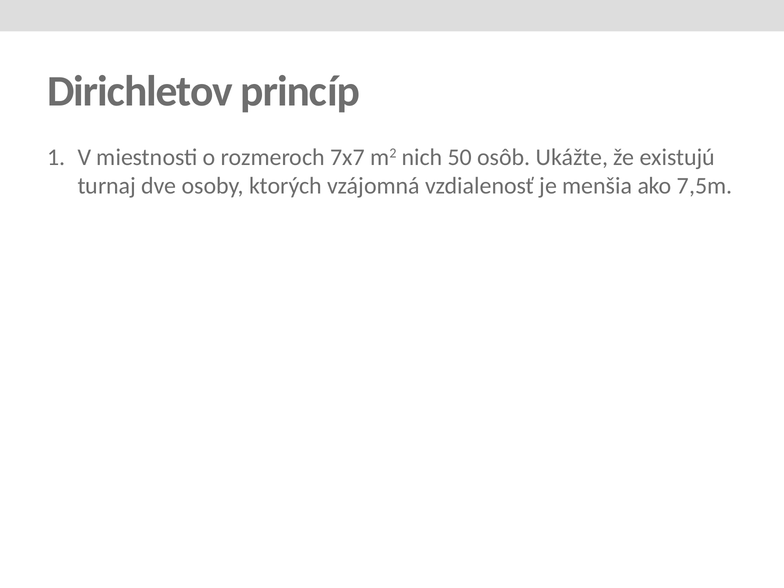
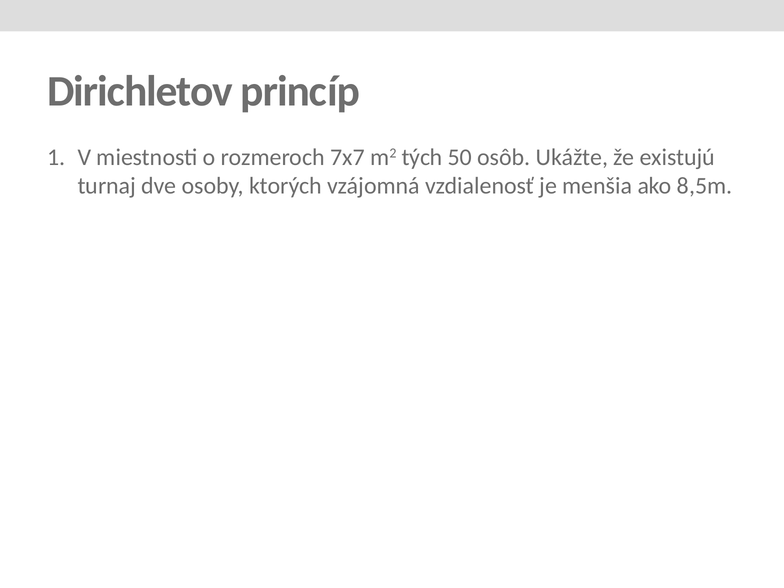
nich: nich -> tých
7,5m: 7,5m -> 8,5m
